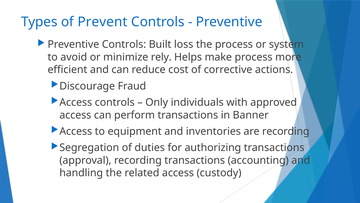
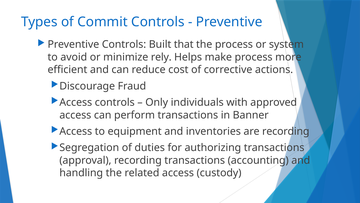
Prevent: Prevent -> Commit
loss: loss -> that
